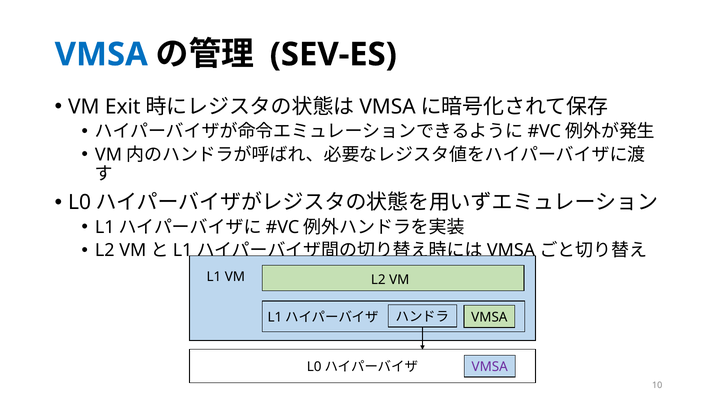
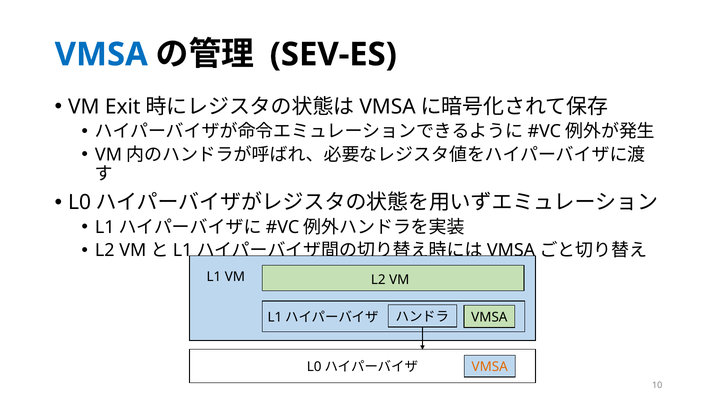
VMSA at (490, 366) colour: purple -> orange
